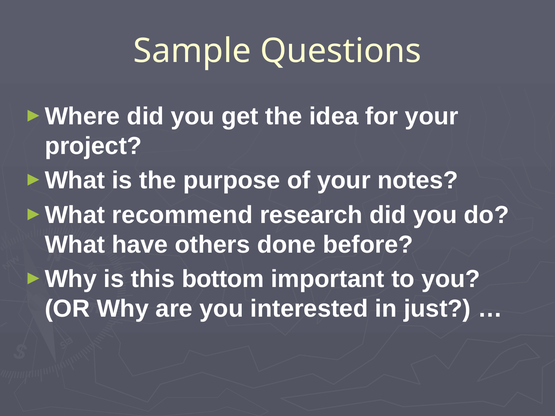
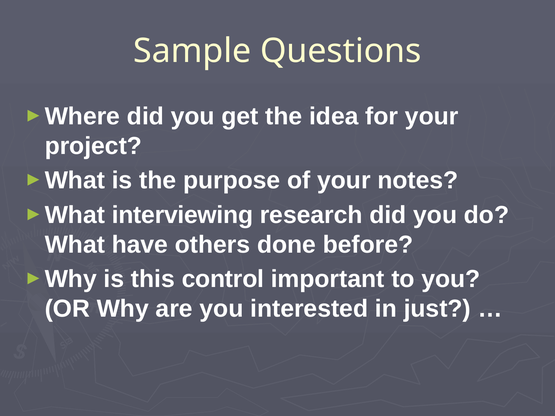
recommend: recommend -> interviewing
bottom: bottom -> control
